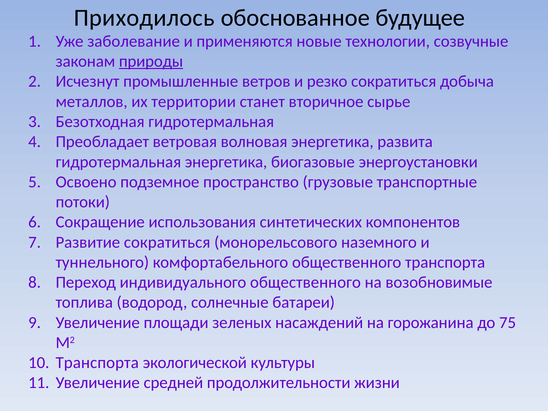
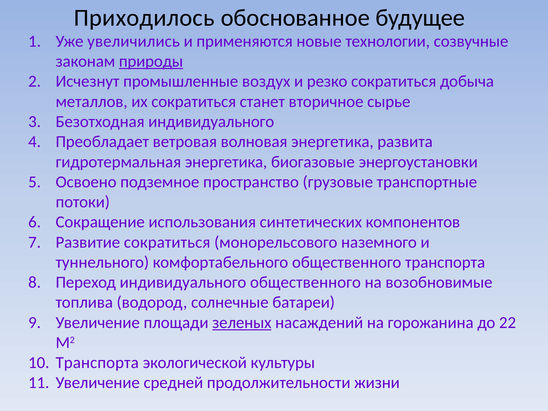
заболевание: заболевание -> увеличились
ветров: ветров -> воздух
их территории: территории -> сократиться
Безотходная гидротермальная: гидротермальная -> индивидуального
зеленых underline: none -> present
75: 75 -> 22
